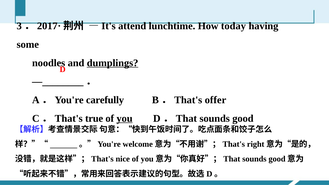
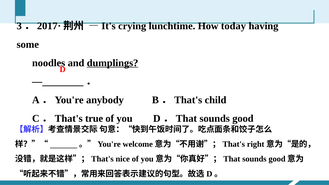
attend: attend -> crying
carefully: carefully -> anybody
offer: offer -> child
you underline: present -> none
